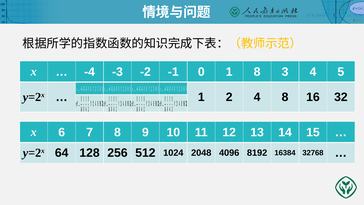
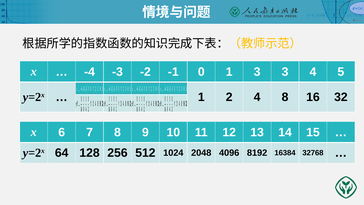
1 8: 8 -> 3
